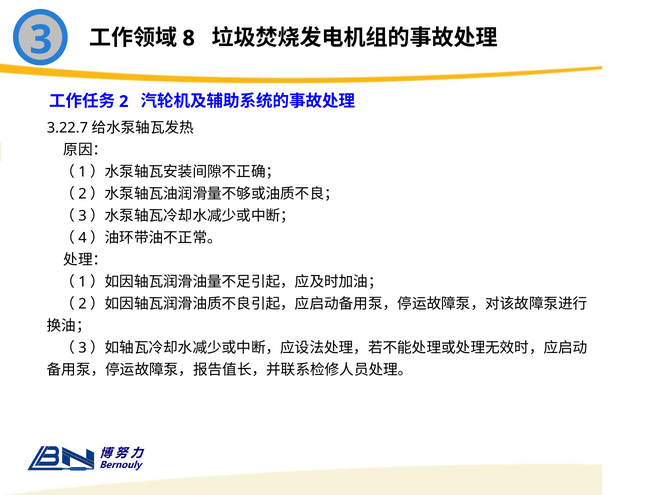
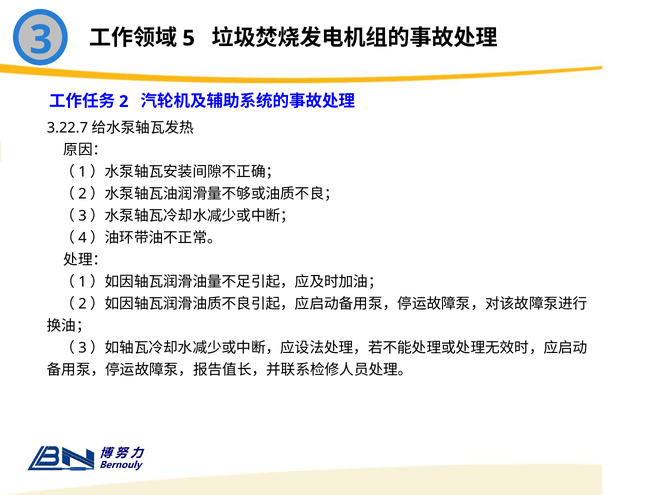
8: 8 -> 5
